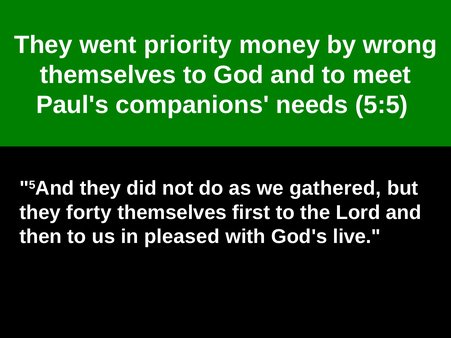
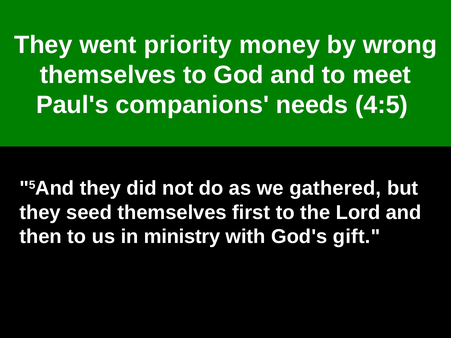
5:5: 5:5 -> 4:5
forty: forty -> seed
pleased: pleased -> ministry
live: live -> gift
